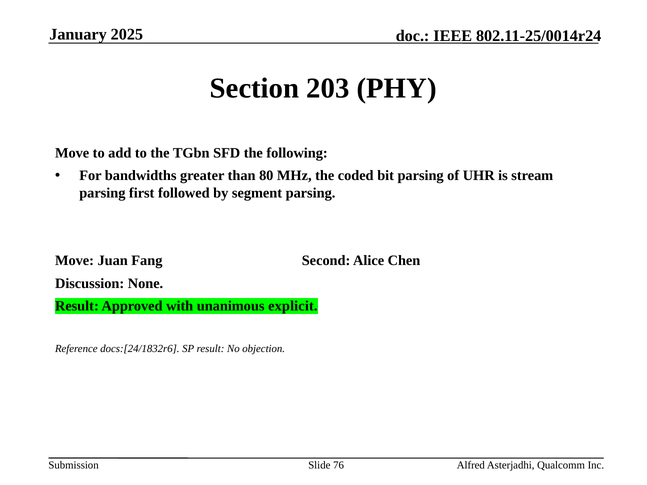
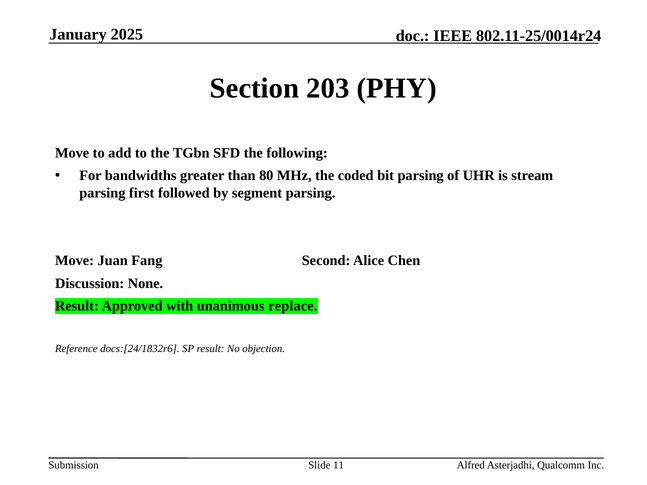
explicit: explicit -> replace
76: 76 -> 11
